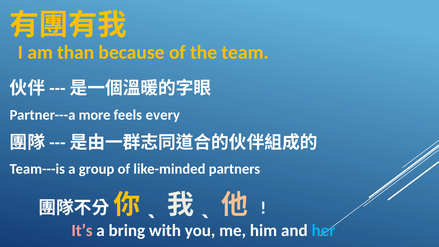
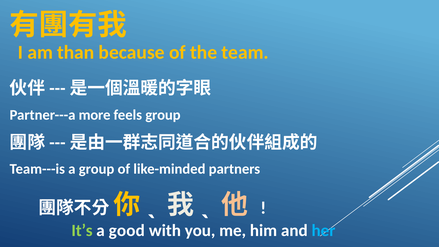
feels every: every -> group
It’s colour: pink -> light green
bring: bring -> good
